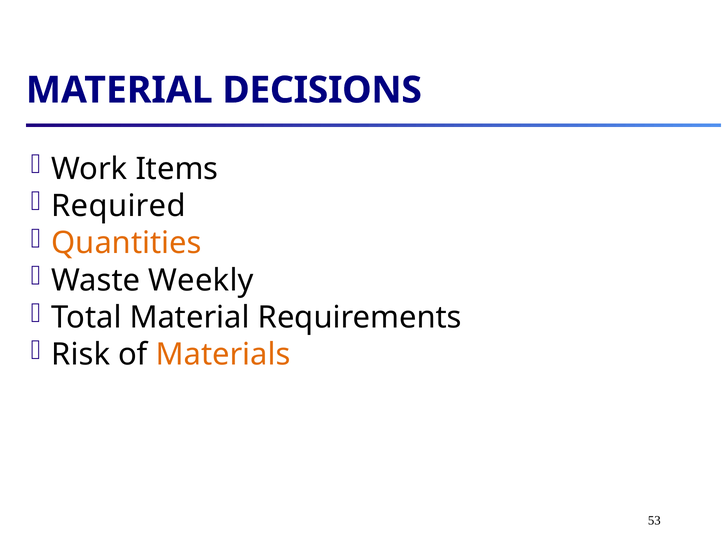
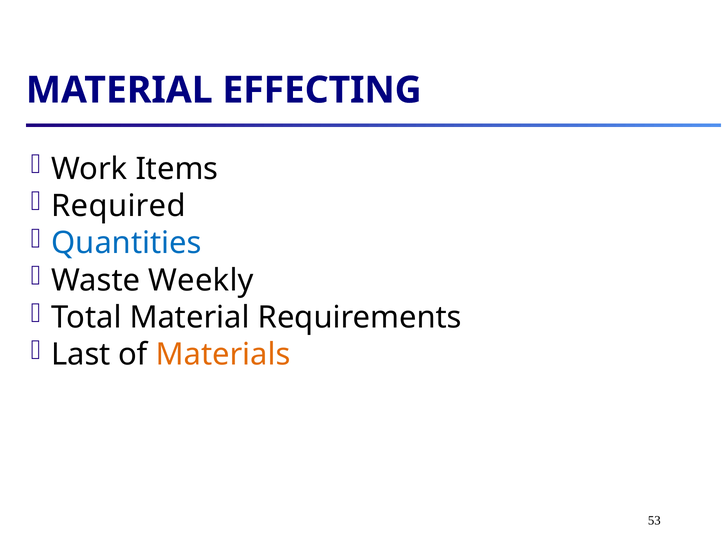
DECISIONS: DECISIONS -> EFFECTING
Quantities colour: orange -> blue
Risk: Risk -> Last
